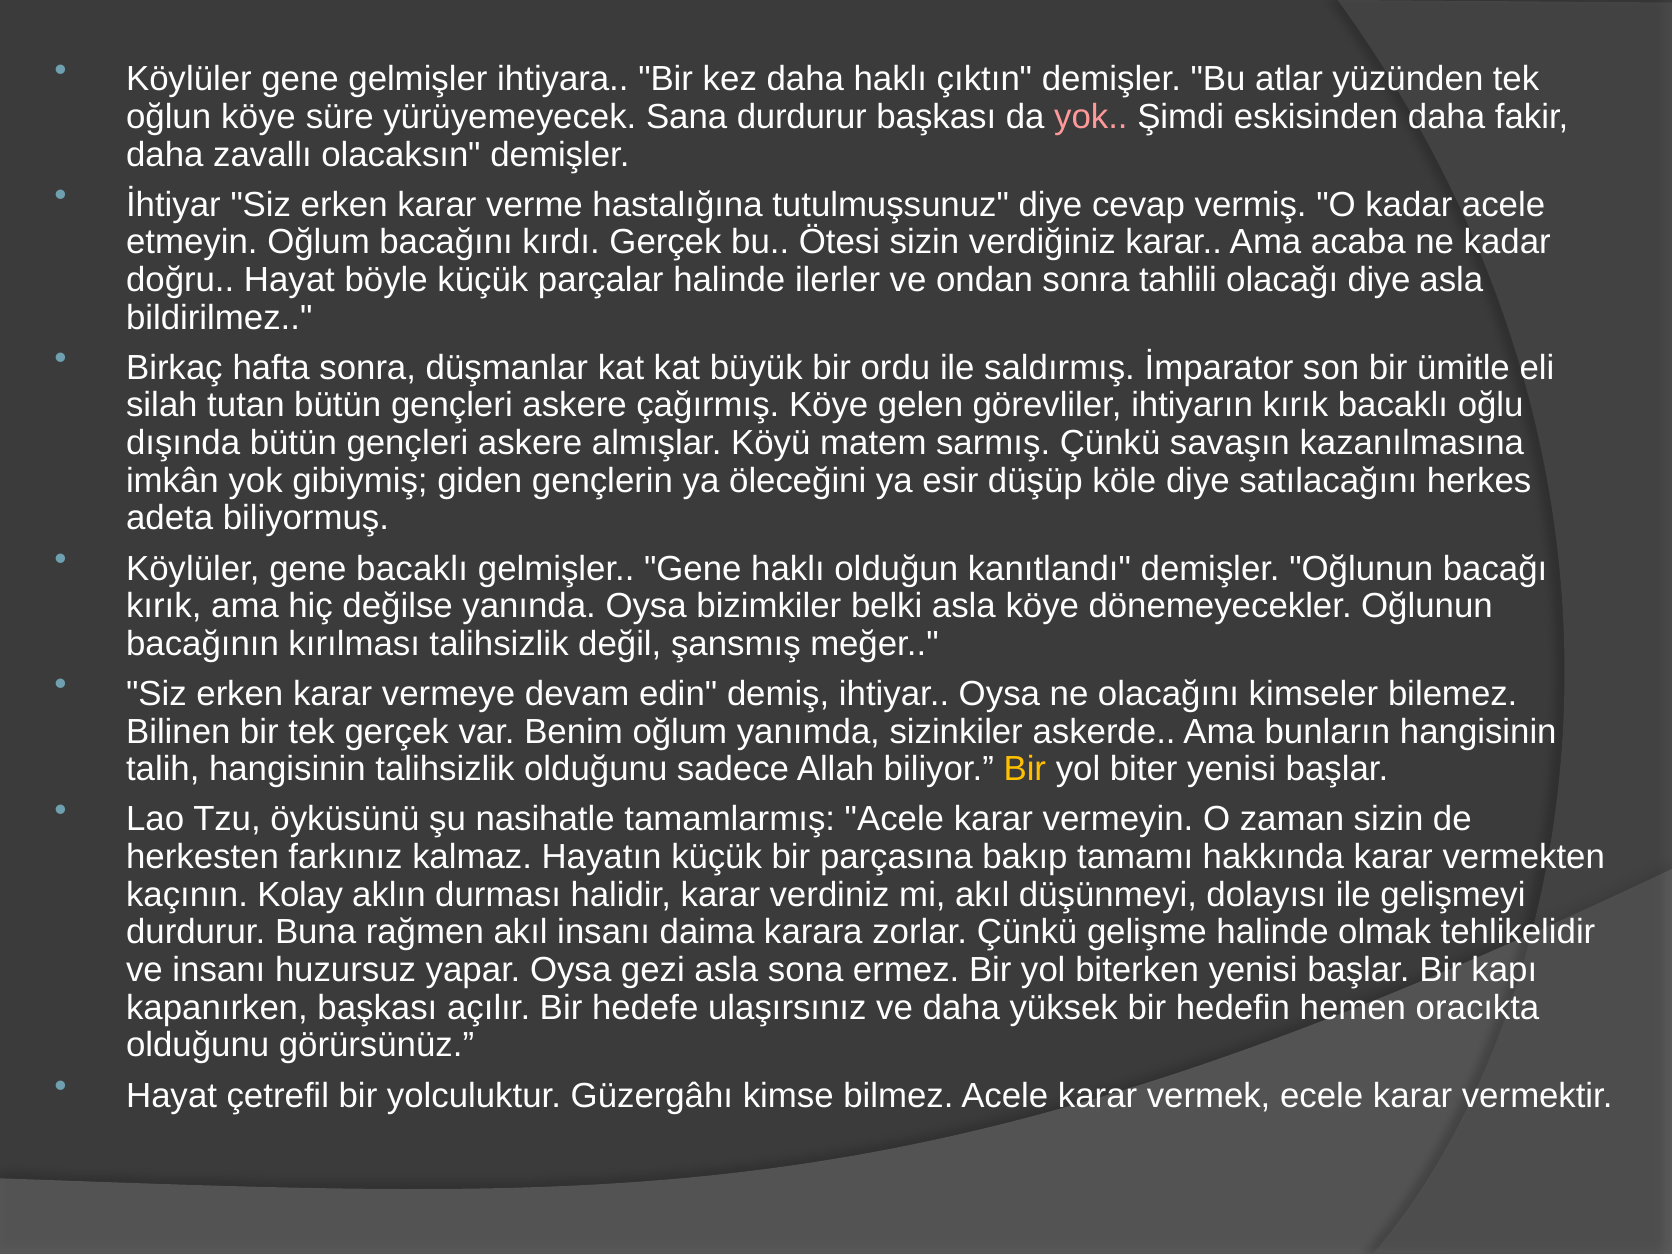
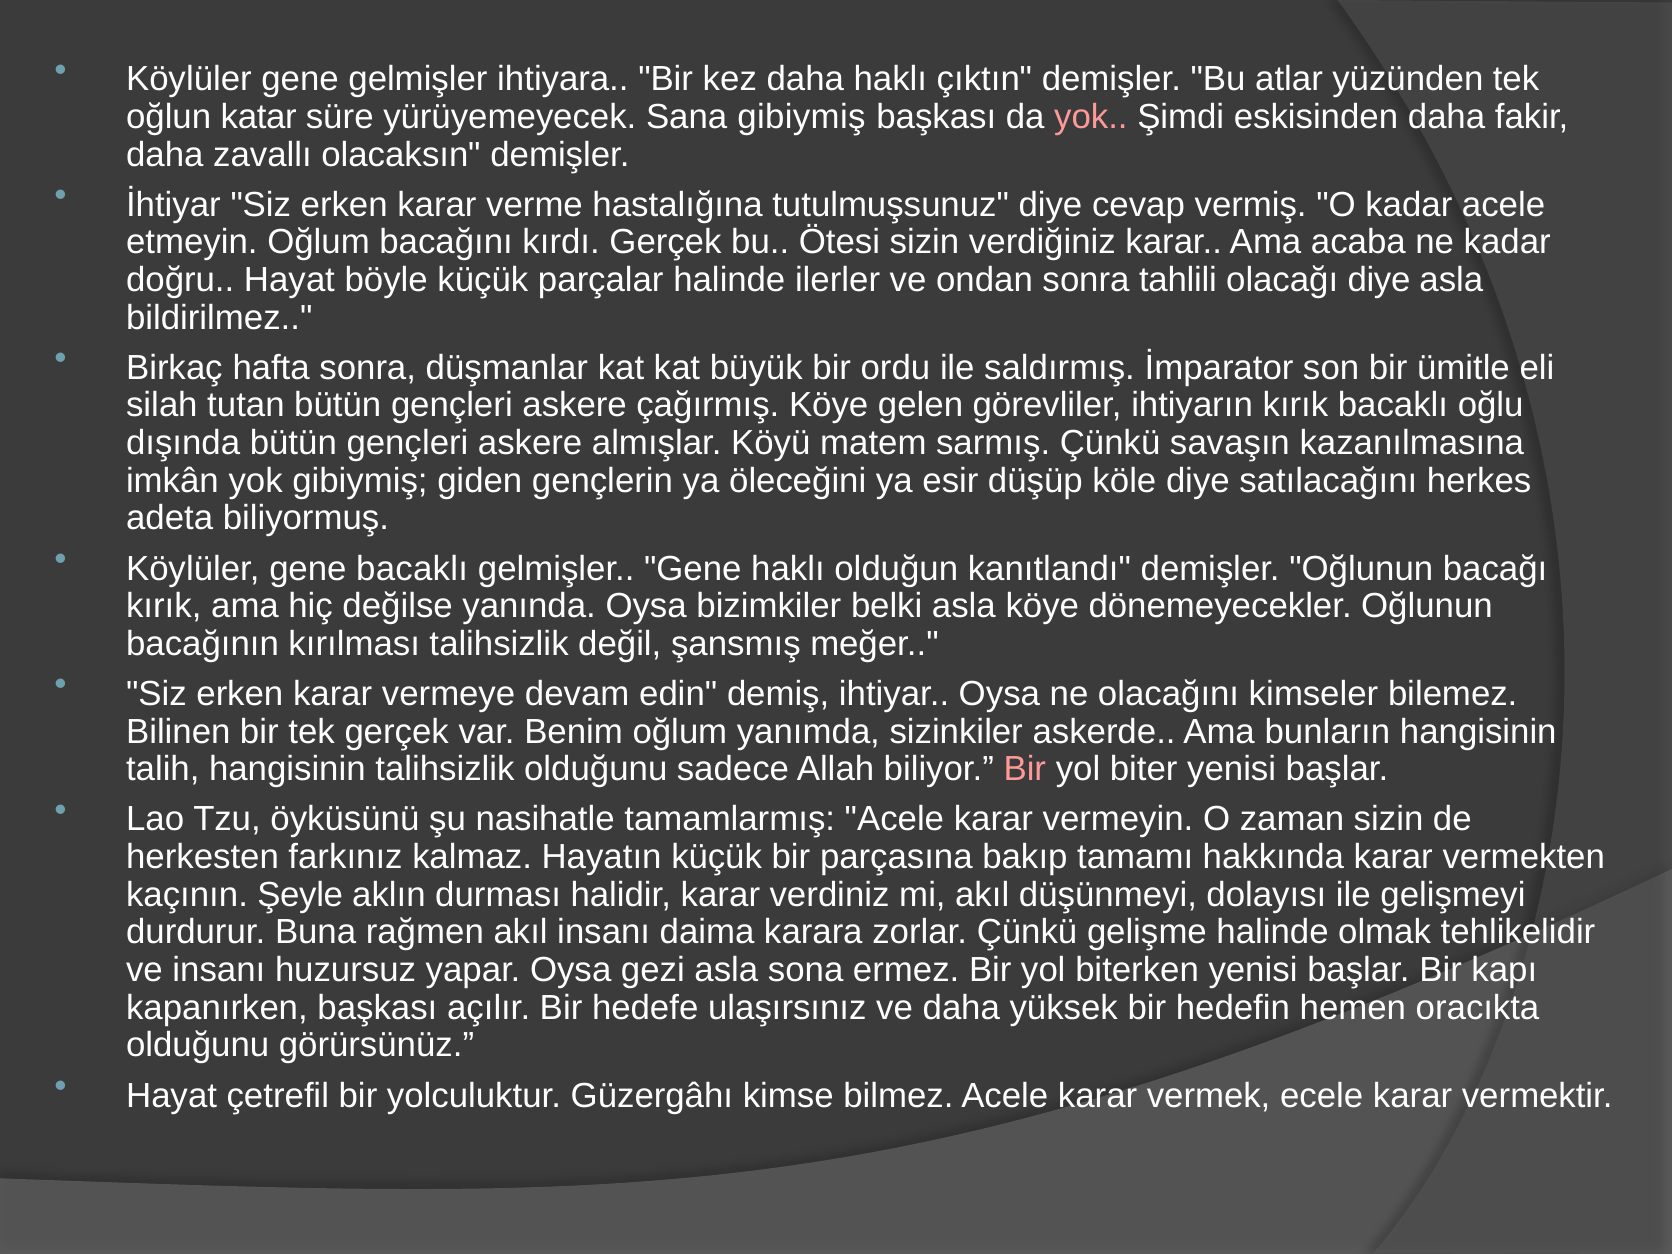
oğlun köye: köye -> katar
Sana durdurur: durdurur -> gibiymiş
Bir at (1025, 769) colour: yellow -> pink
Kolay: Kolay -> Şeyle
